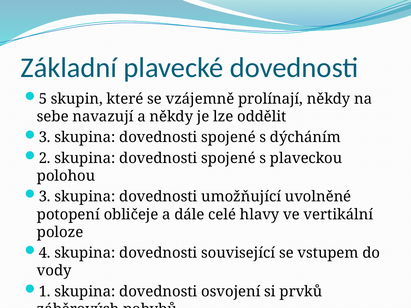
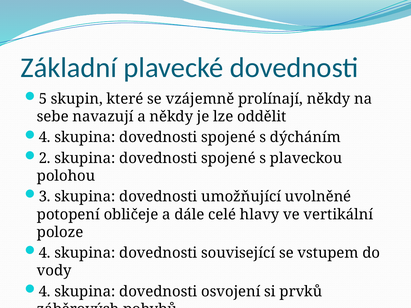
3 at (45, 138): 3 -> 4
1 at (45, 292): 1 -> 4
